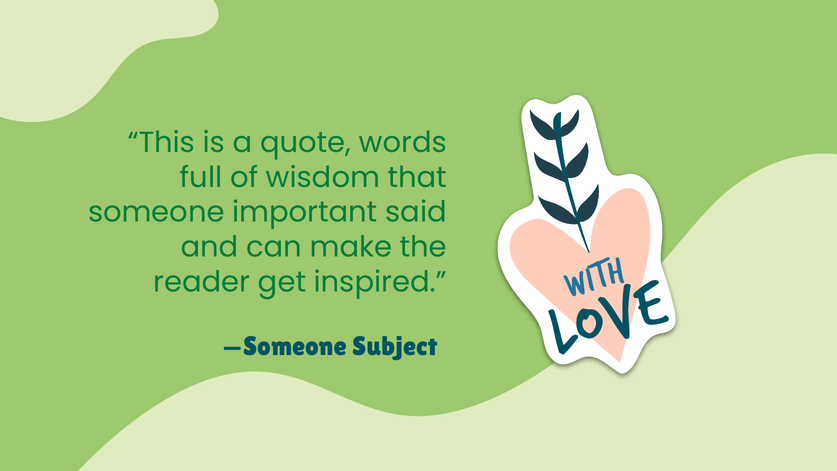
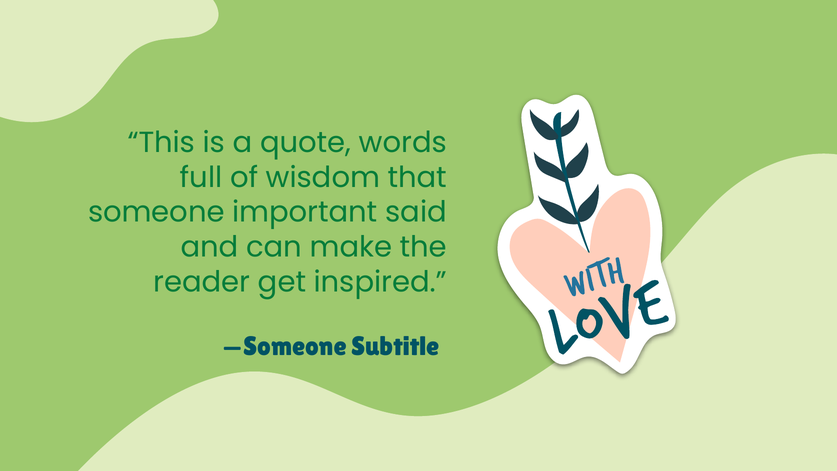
Subject: Subject -> Subtitle
